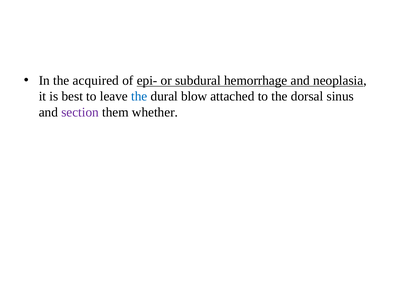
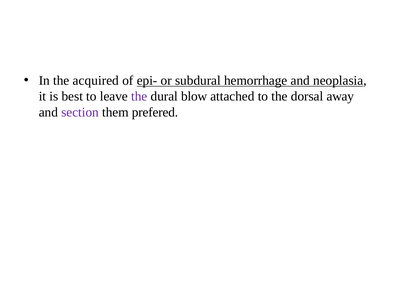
the at (139, 96) colour: blue -> purple
sinus: sinus -> away
whether: whether -> prefered
